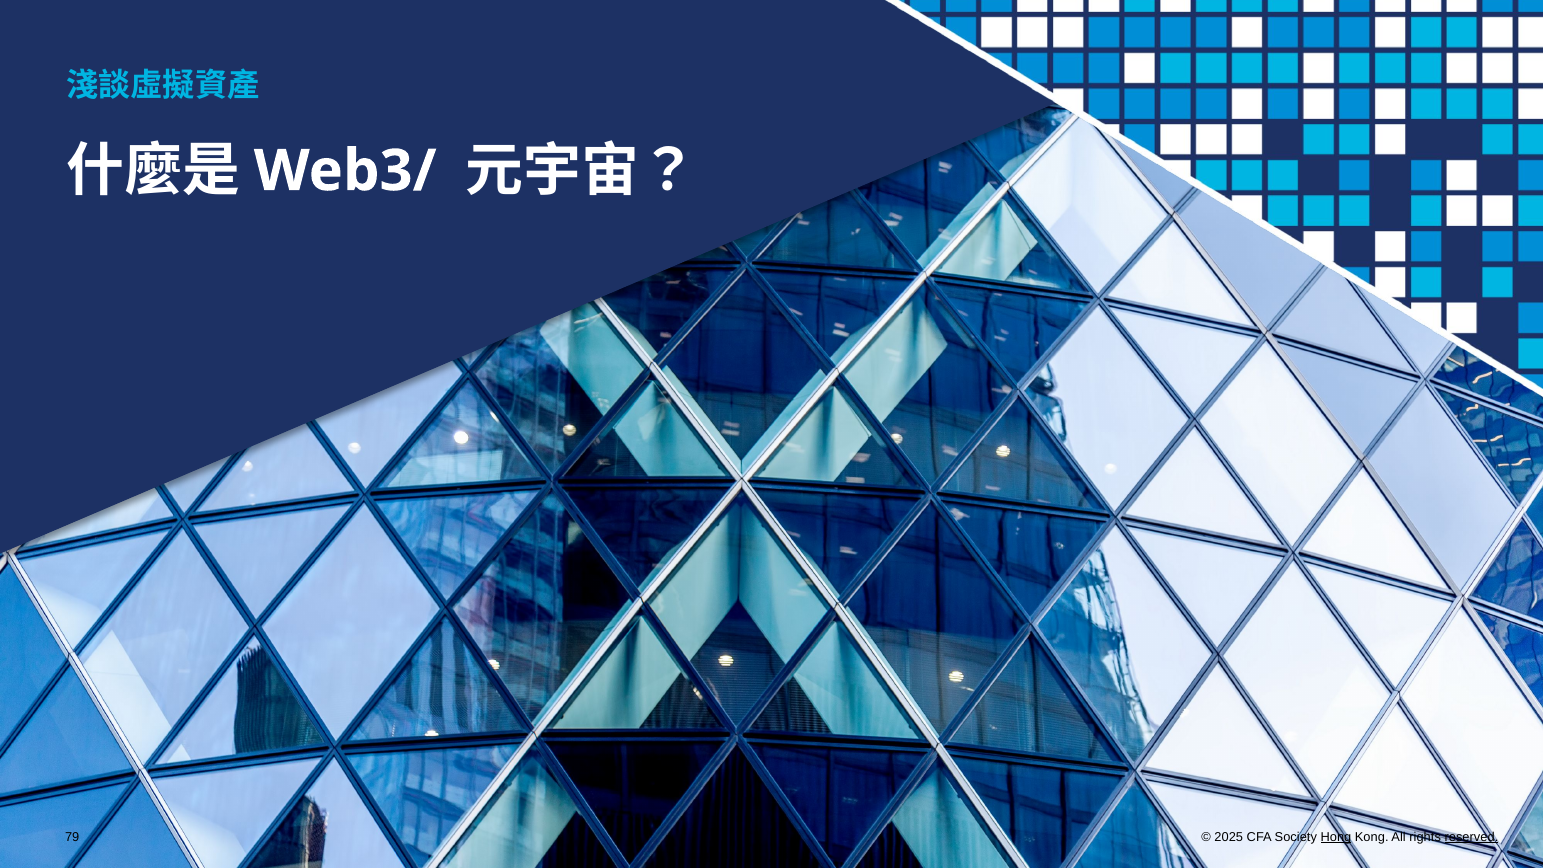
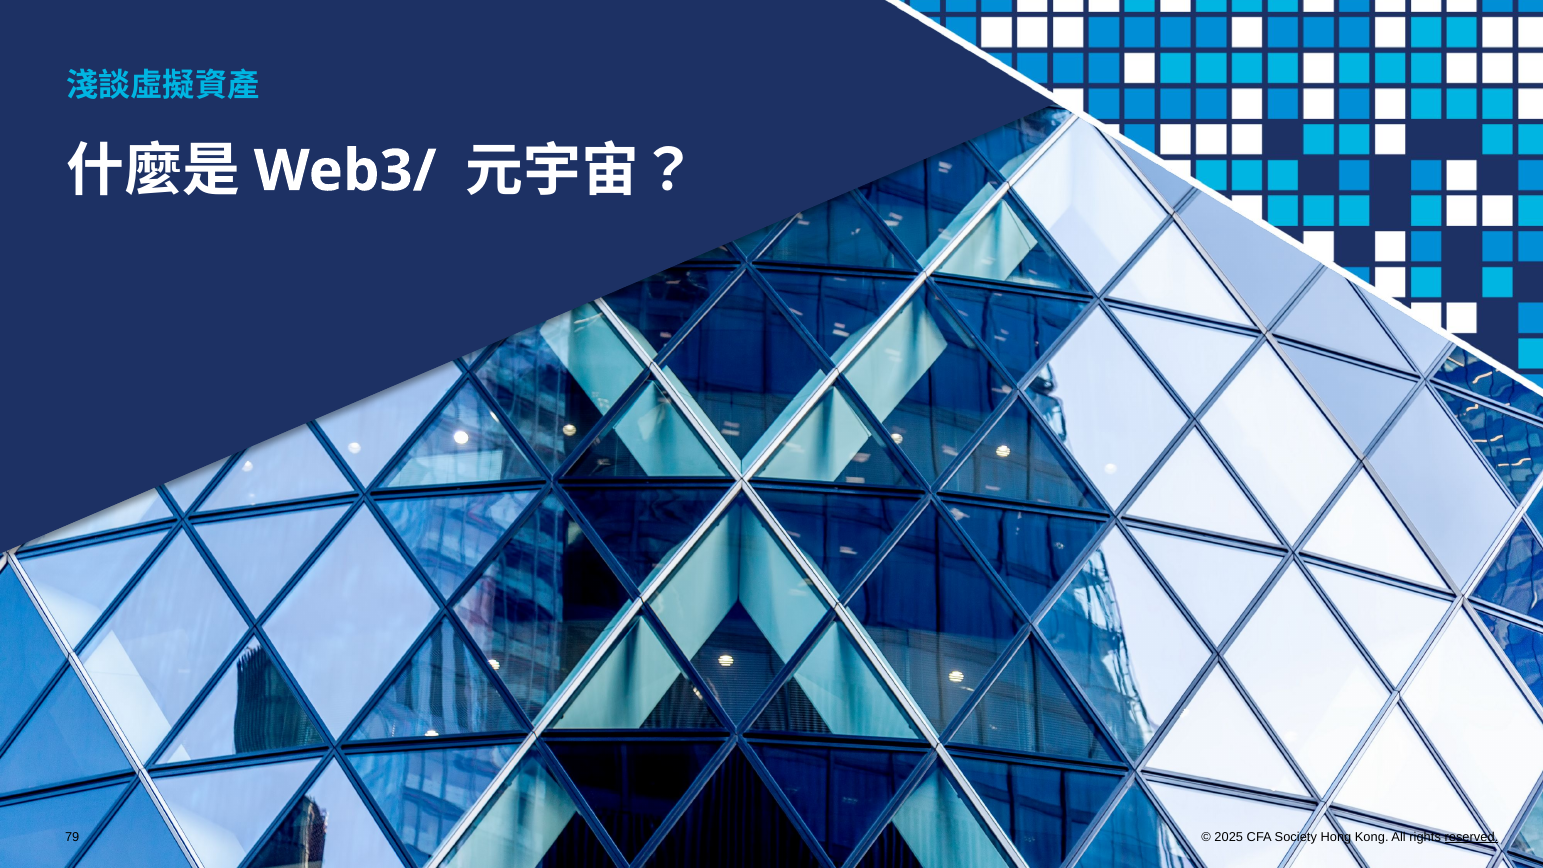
Hong underline: present -> none
